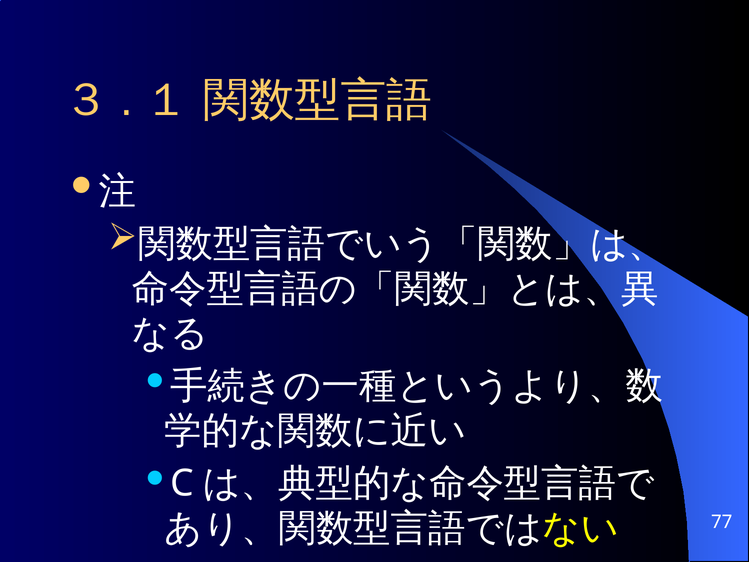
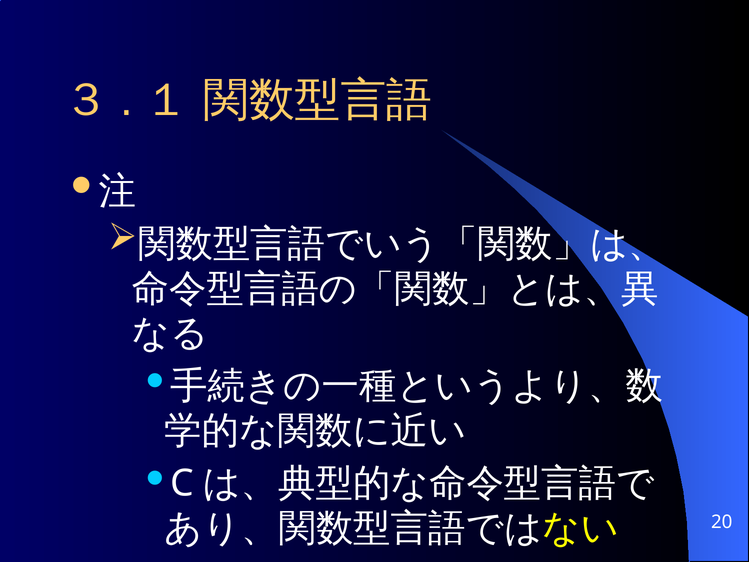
77: 77 -> 20
